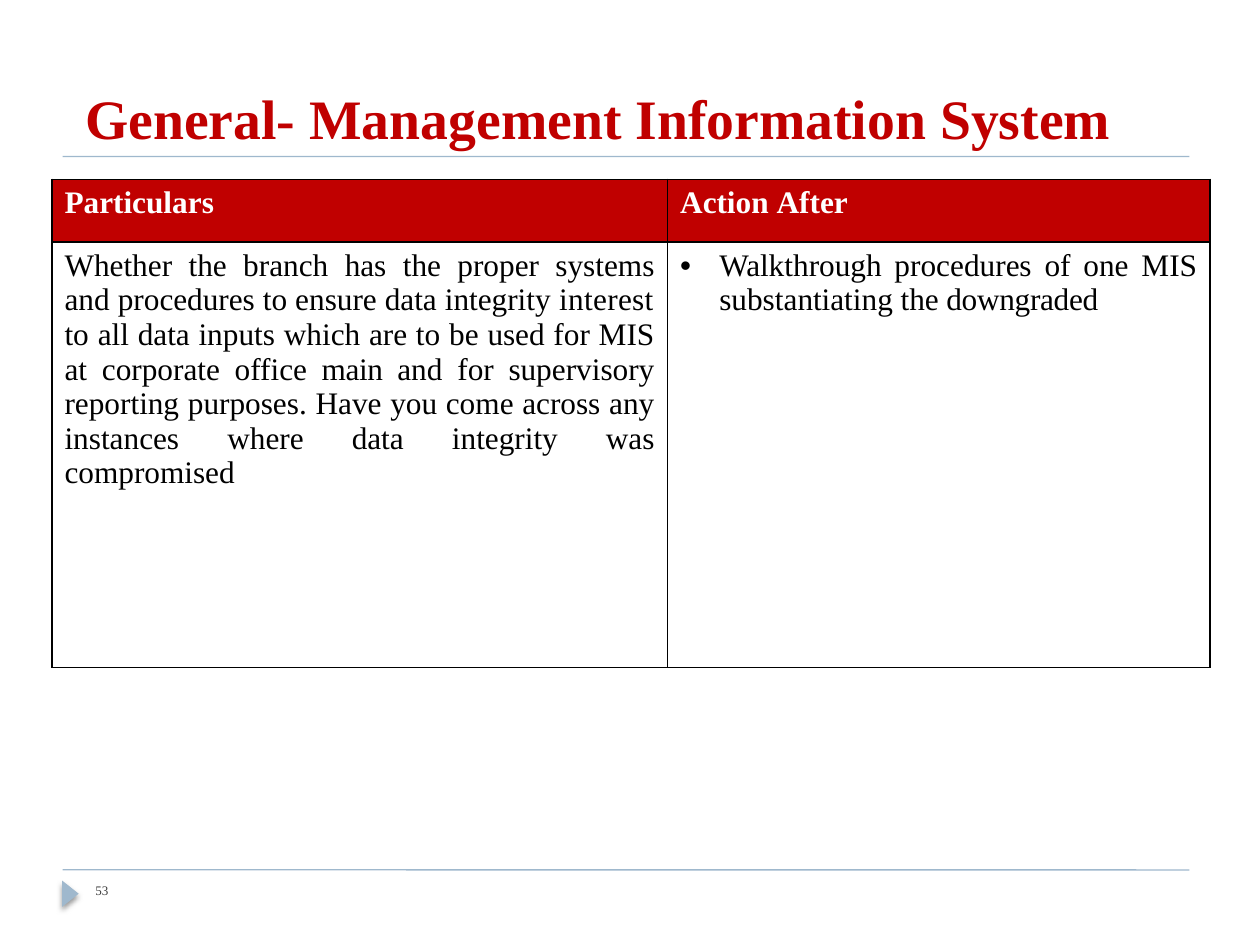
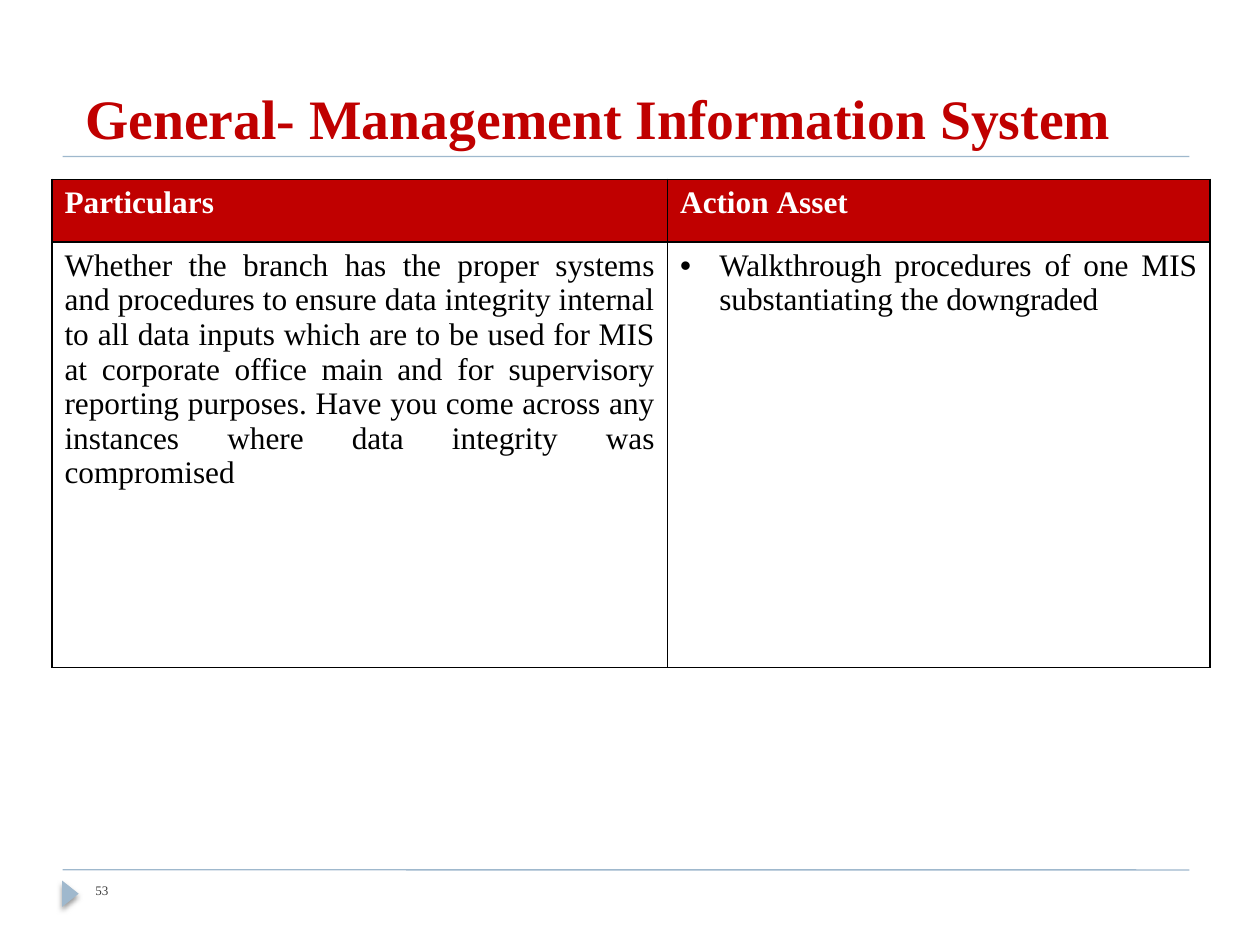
After: After -> Asset
interest: interest -> internal
